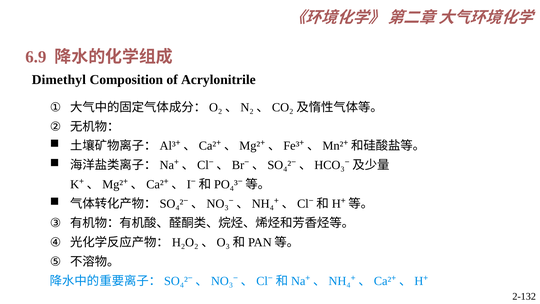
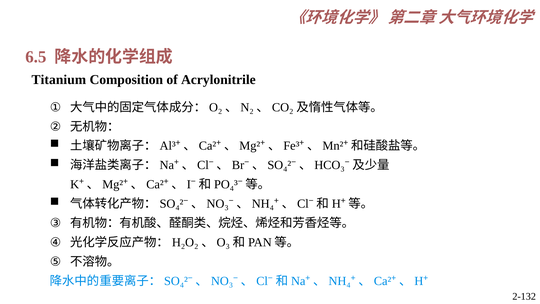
6.9: 6.9 -> 6.5
Dimethyl: Dimethyl -> Titanium
